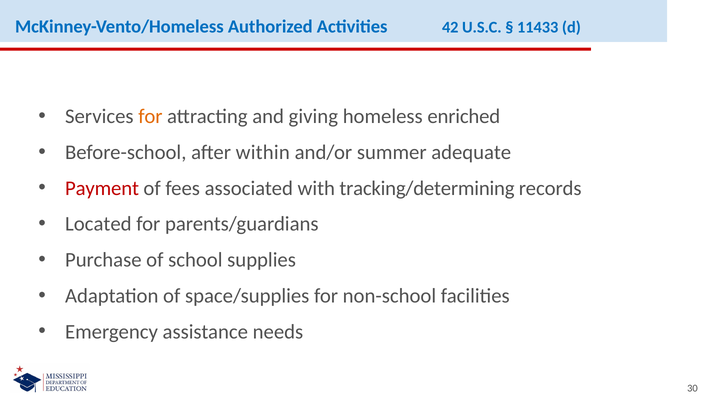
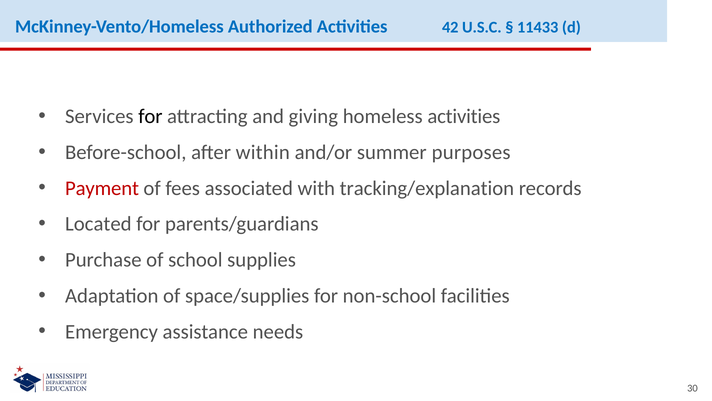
for at (150, 116) colour: orange -> black
homeless enriched: enriched -> activities
adequate: adequate -> purposes
tracking/determining: tracking/determining -> tracking/explanation
